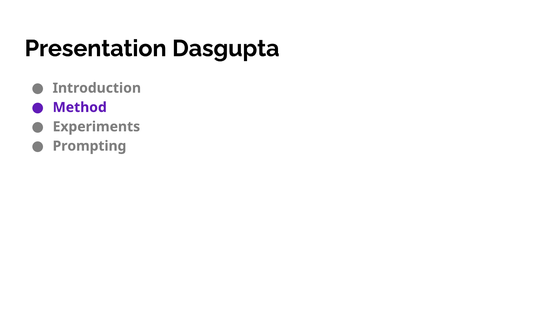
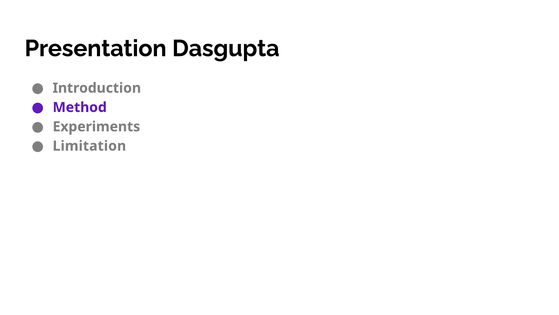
Prompting: Prompting -> Limitation
